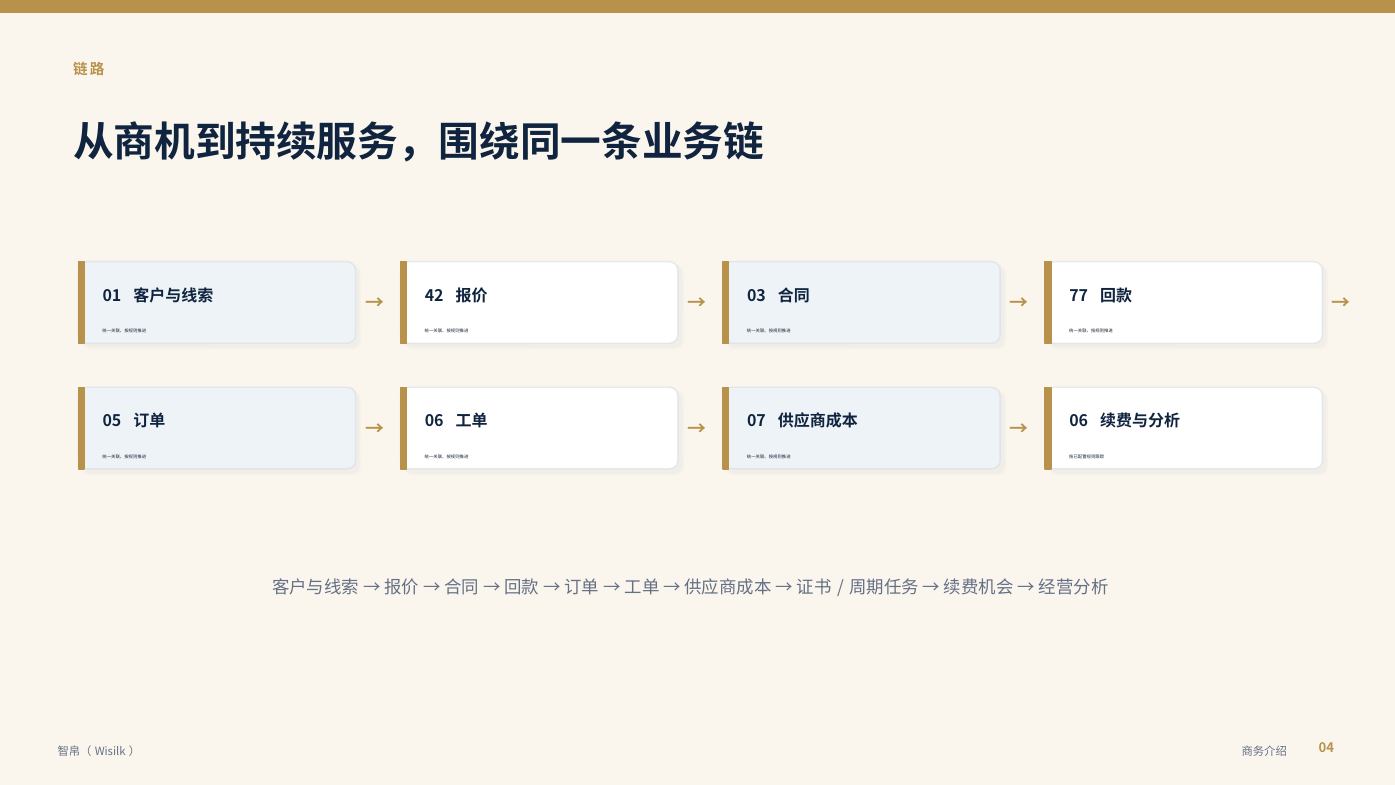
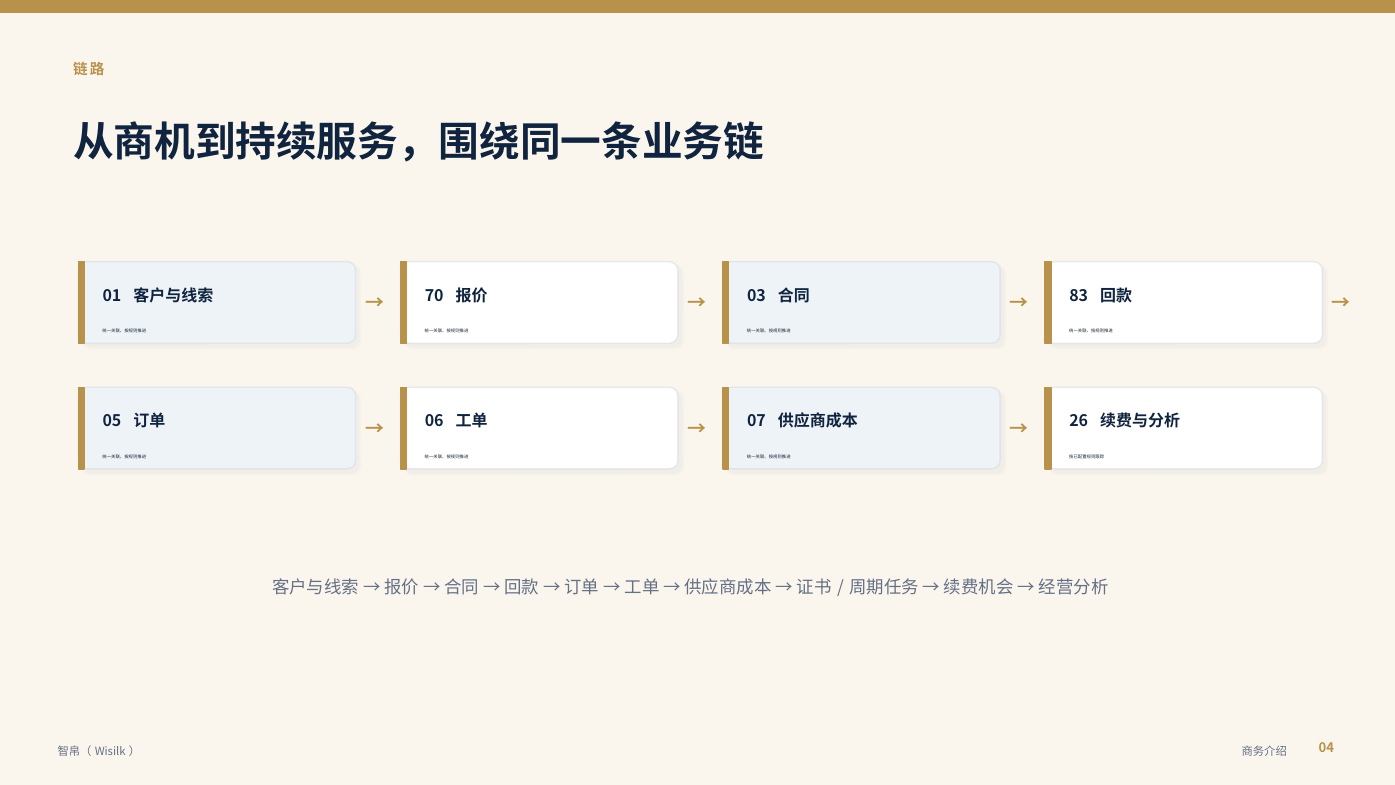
42: 42 -> 70
77: 77 -> 83
06 at (1079, 421): 06 -> 26
